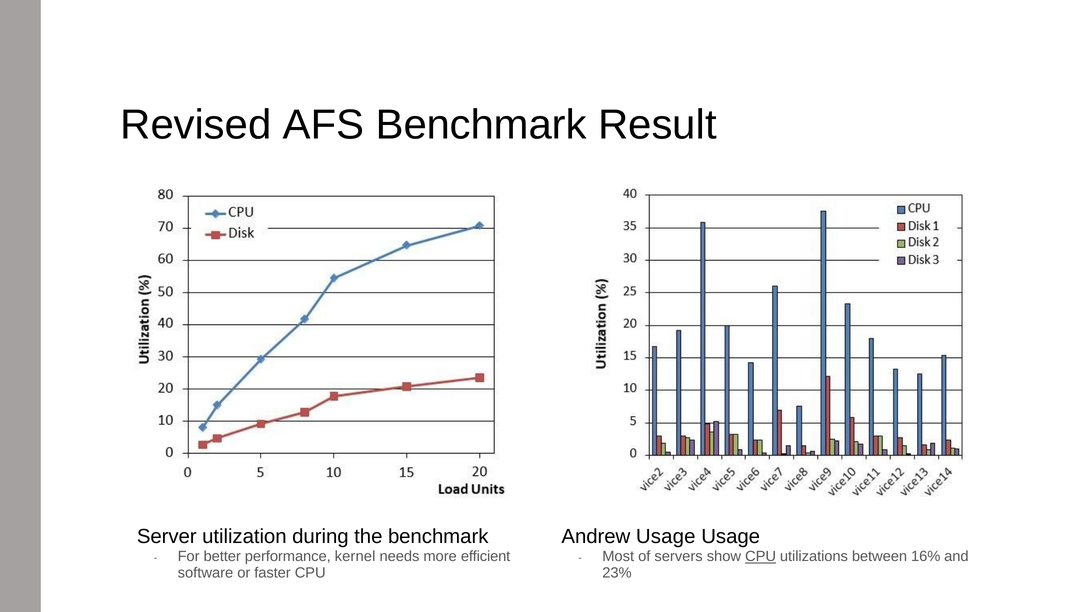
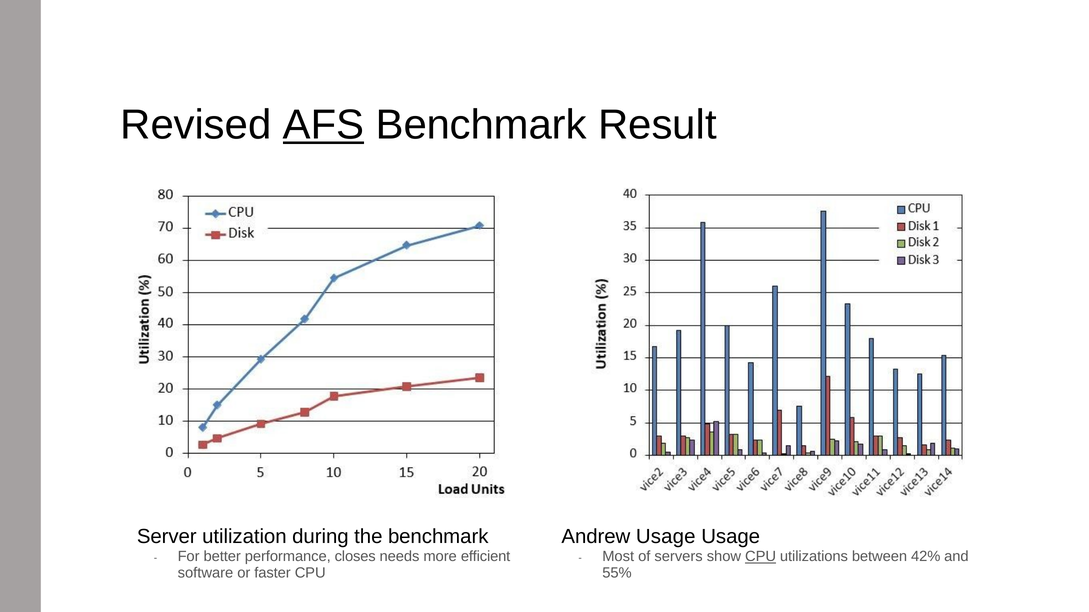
AFS underline: none -> present
kernel: kernel -> closes
16%: 16% -> 42%
23%: 23% -> 55%
